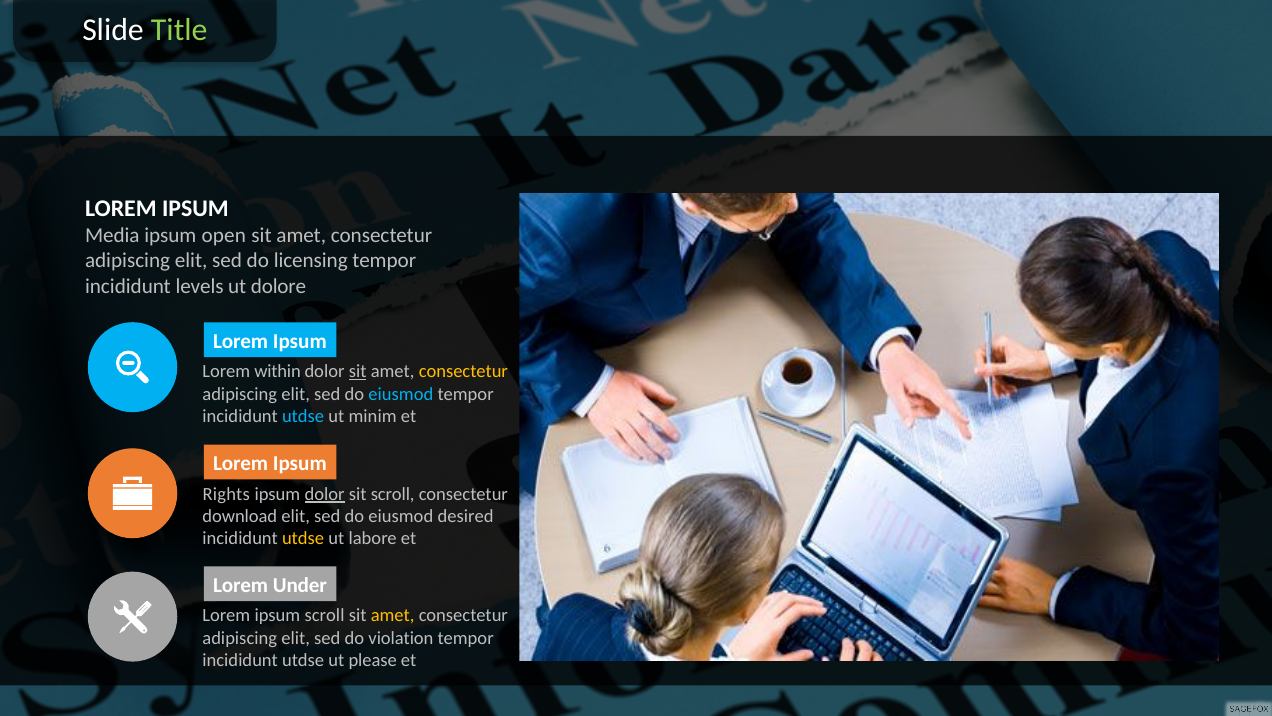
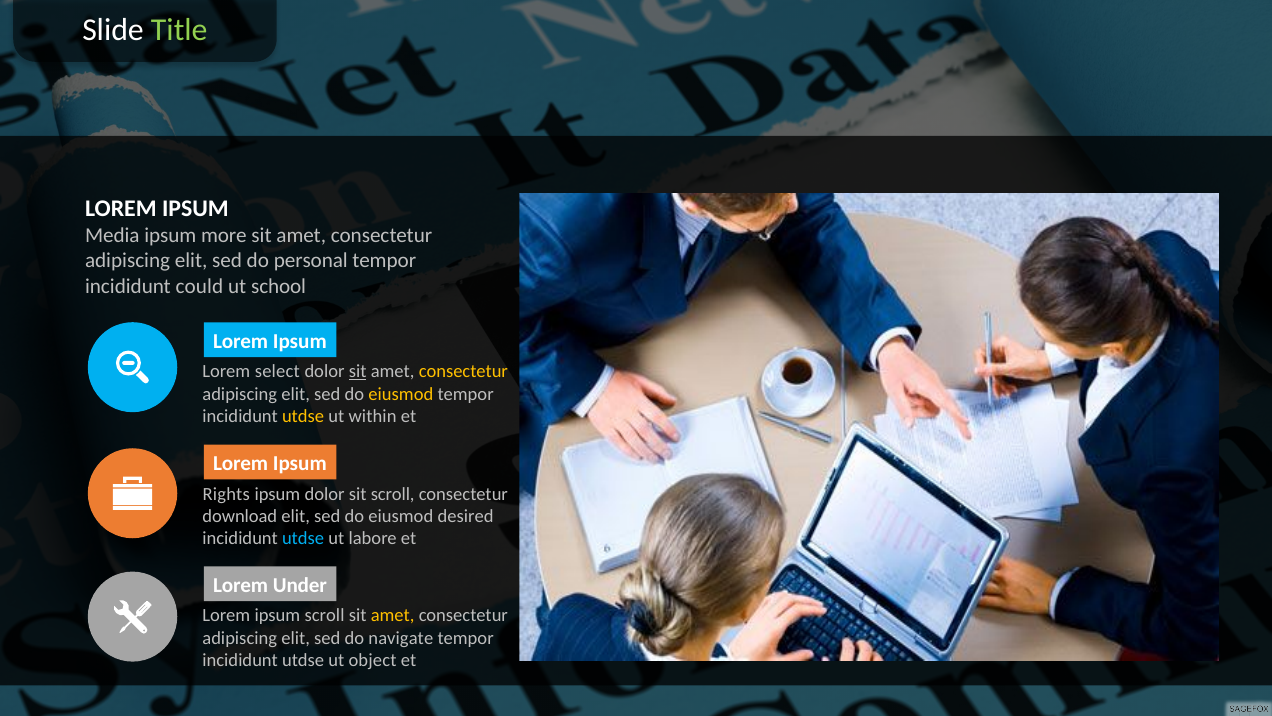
open: open -> more
licensing: licensing -> personal
levels: levels -> could
dolore: dolore -> school
within: within -> select
eiusmod at (401, 394) colour: light blue -> yellow
utdse at (303, 416) colour: light blue -> yellow
minim: minim -> within
dolor at (325, 494) underline: present -> none
utdse at (303, 538) colour: yellow -> light blue
violation: violation -> navigate
please: please -> object
